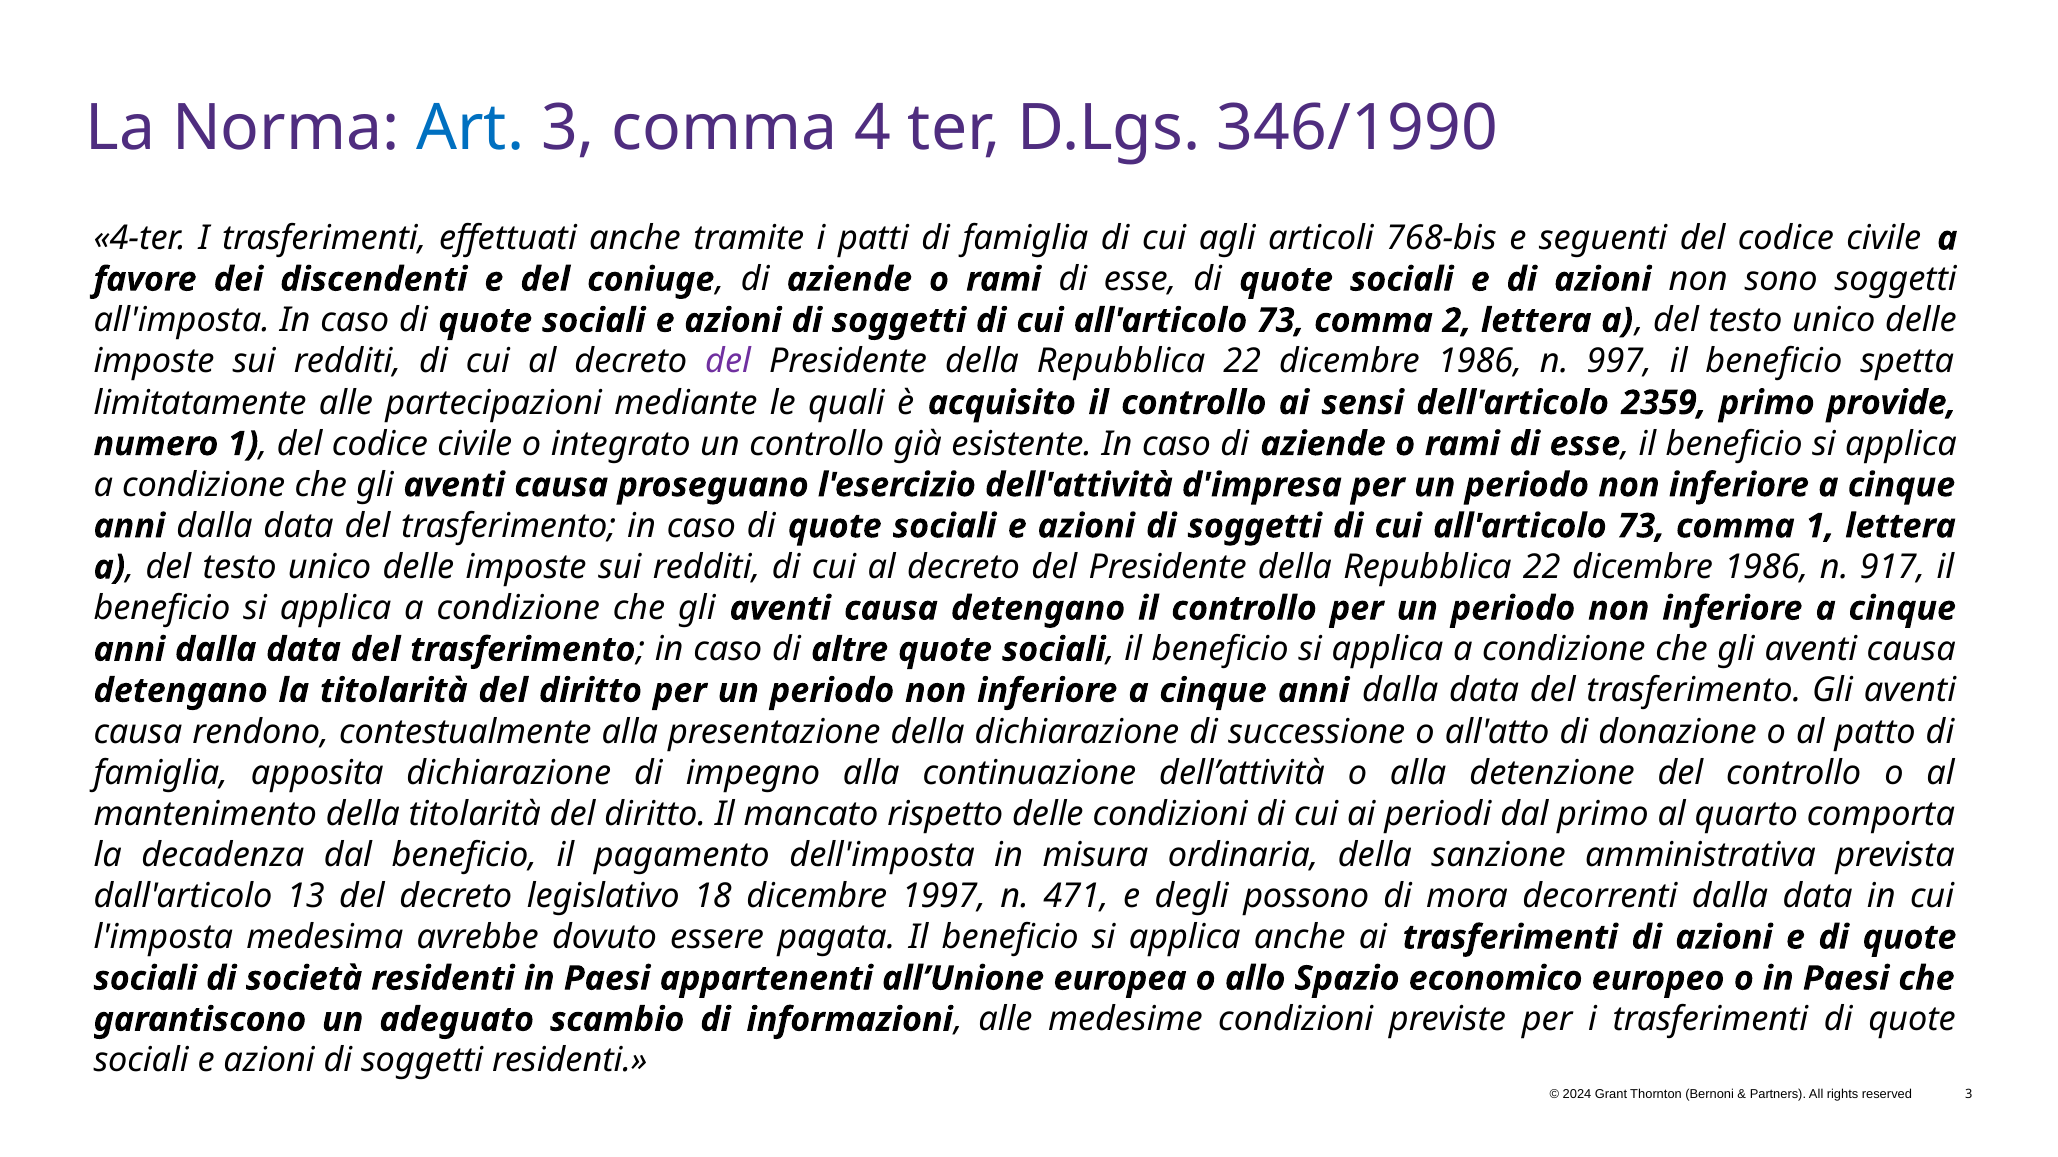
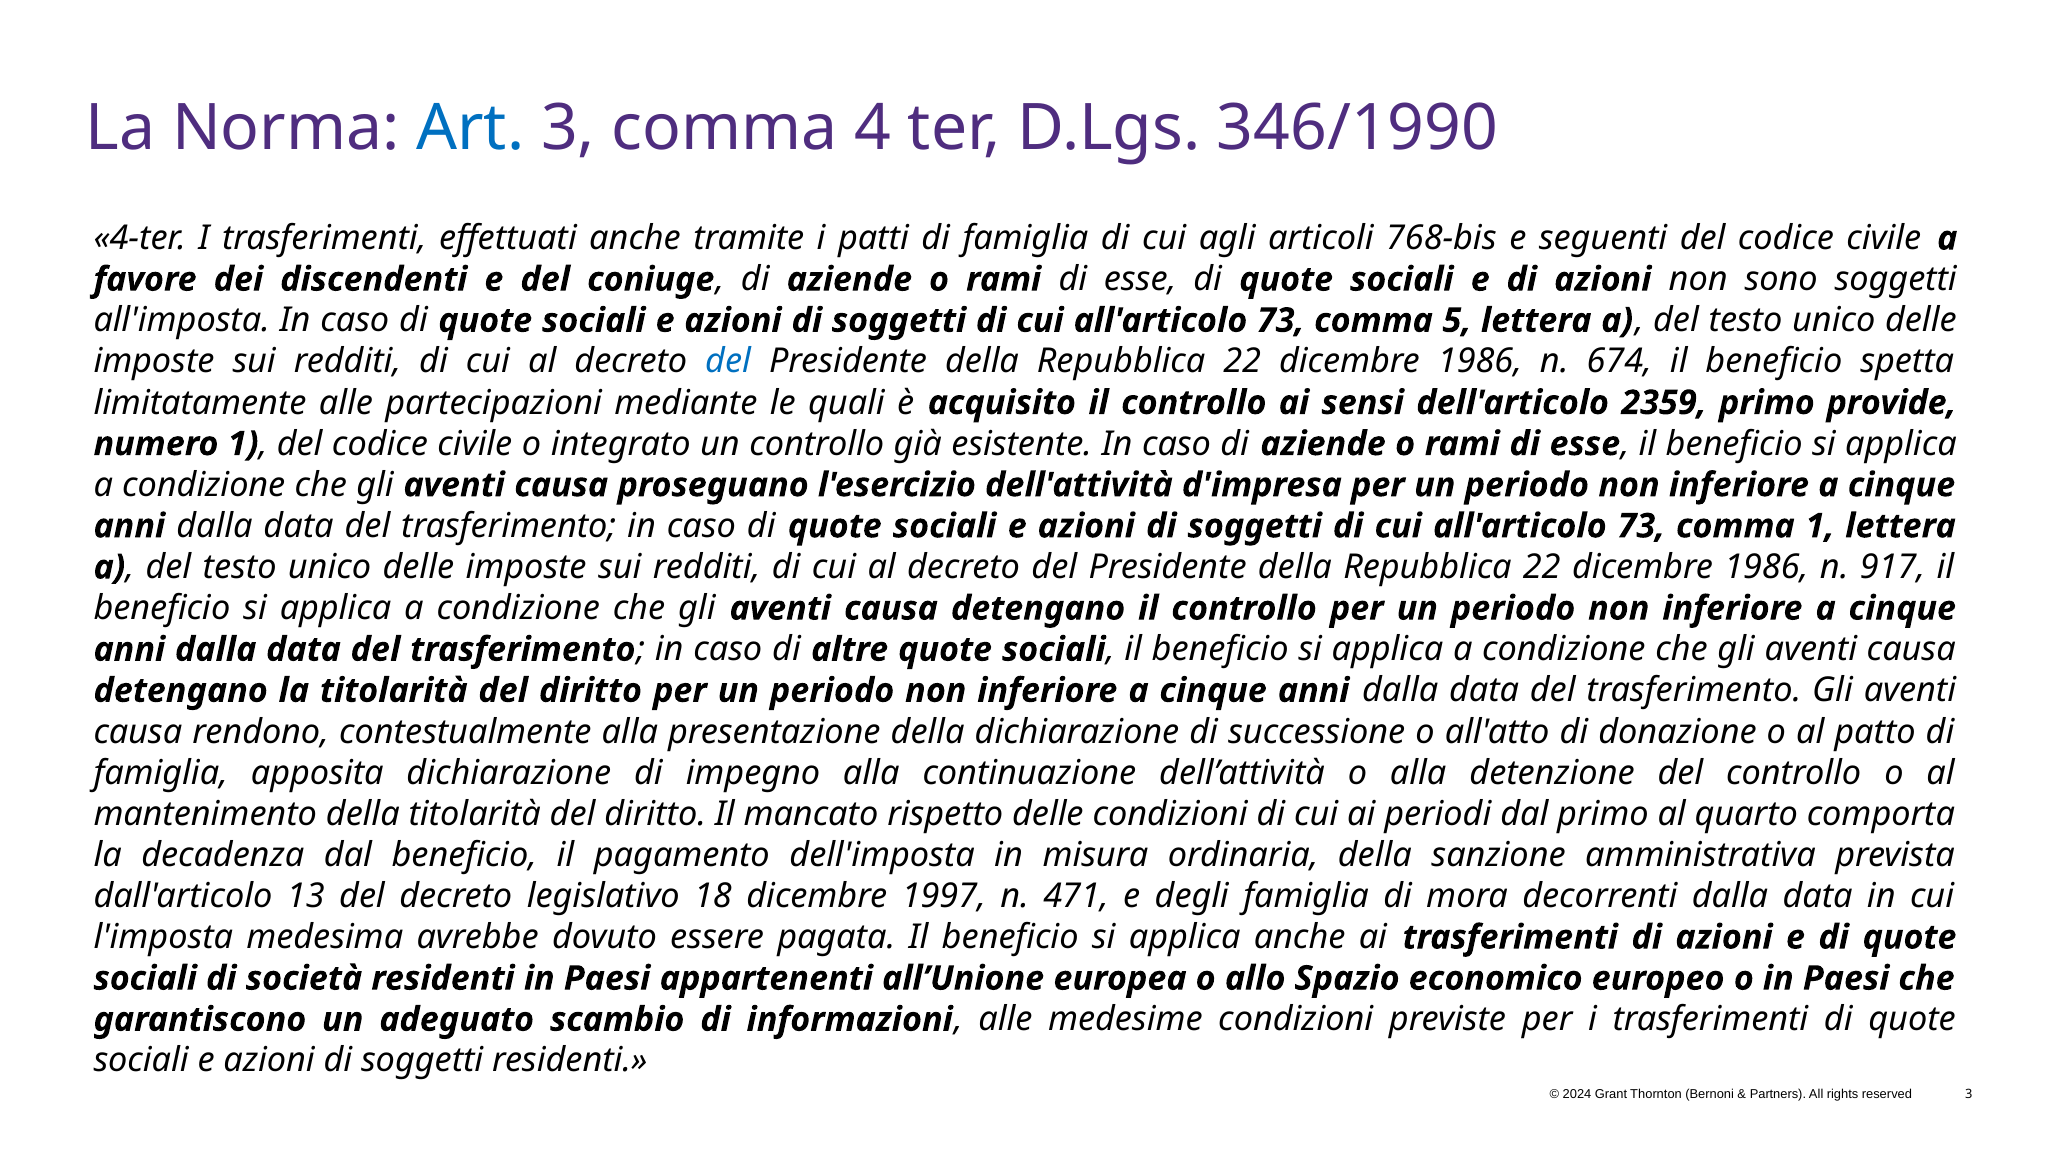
2: 2 -> 5
del at (728, 362) colour: purple -> blue
997: 997 -> 674
degli possono: possono -> famiglia
